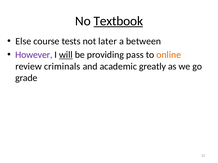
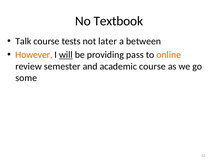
Textbook underline: present -> none
Else: Else -> Talk
However colour: purple -> orange
criminals: criminals -> semester
academic greatly: greatly -> course
grade: grade -> some
